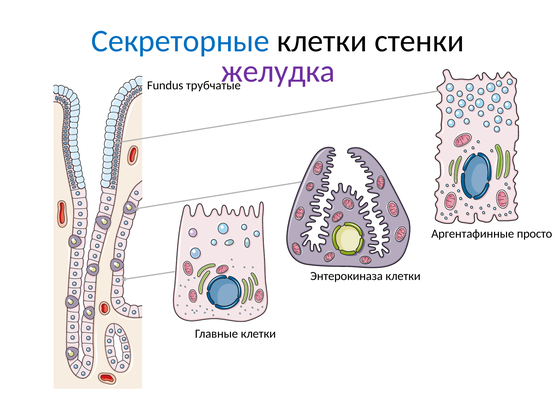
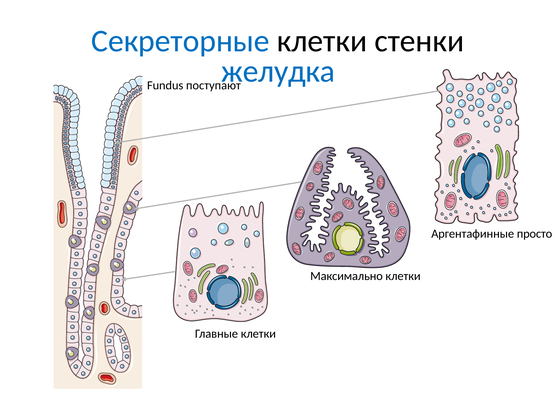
желудка colour: purple -> blue
трубчатые: трубчатые -> поступают
Энтерокиназа: Энтерокиназа -> Максимально
